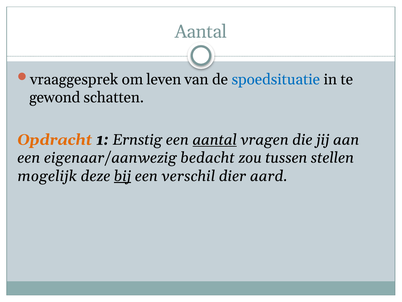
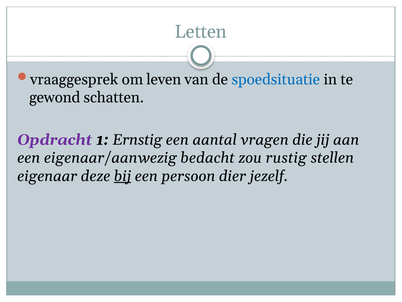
Aantal at (201, 32): Aantal -> Letten
Opdracht colour: orange -> purple
aantal at (215, 140) underline: present -> none
tussen: tussen -> rustig
mogelijk: mogelijk -> eigenaar
verschil: verschil -> persoon
aard: aard -> jezelf
